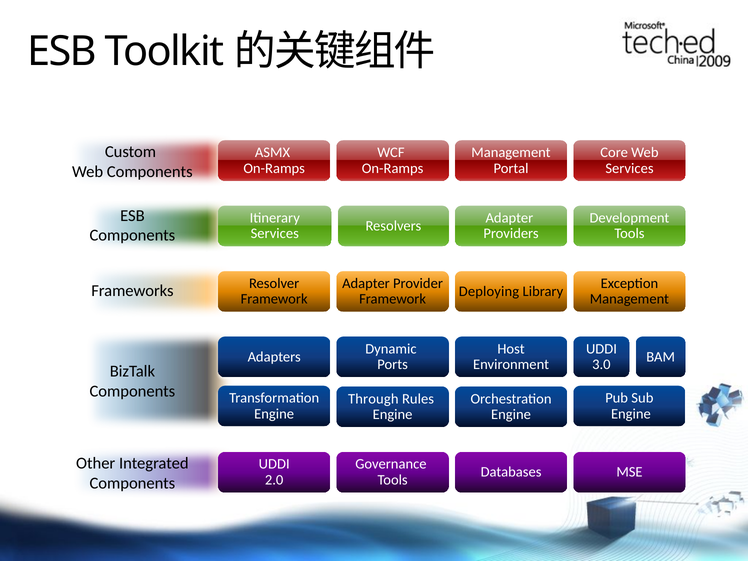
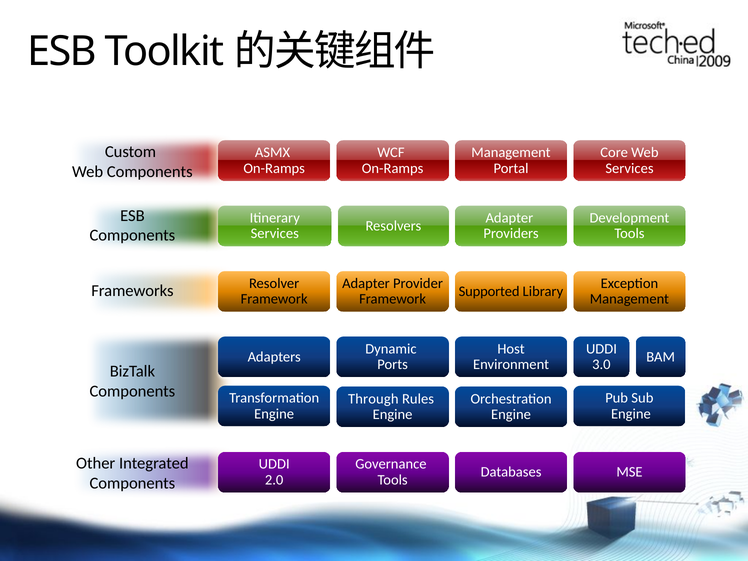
Deploying: Deploying -> Supported
